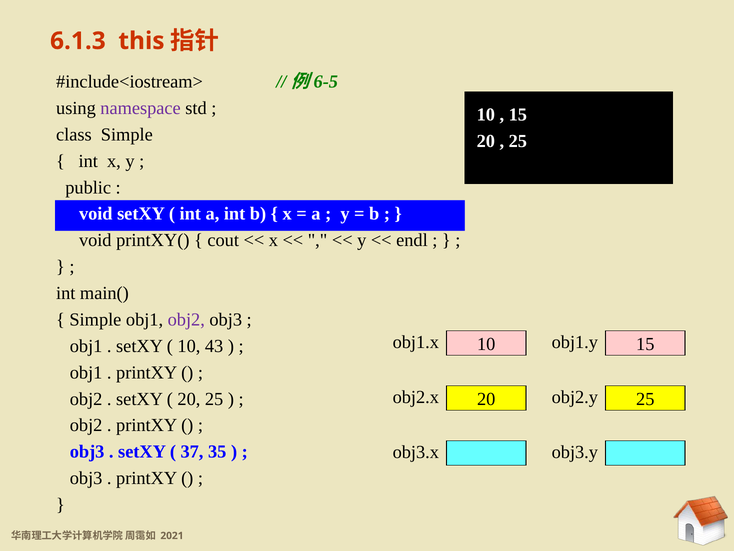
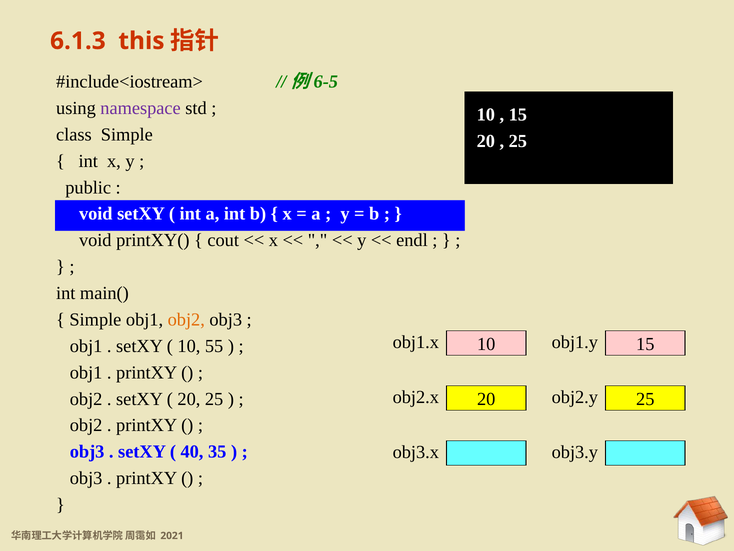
obj2 at (186, 319) colour: purple -> orange
43: 43 -> 55
37: 37 -> 40
